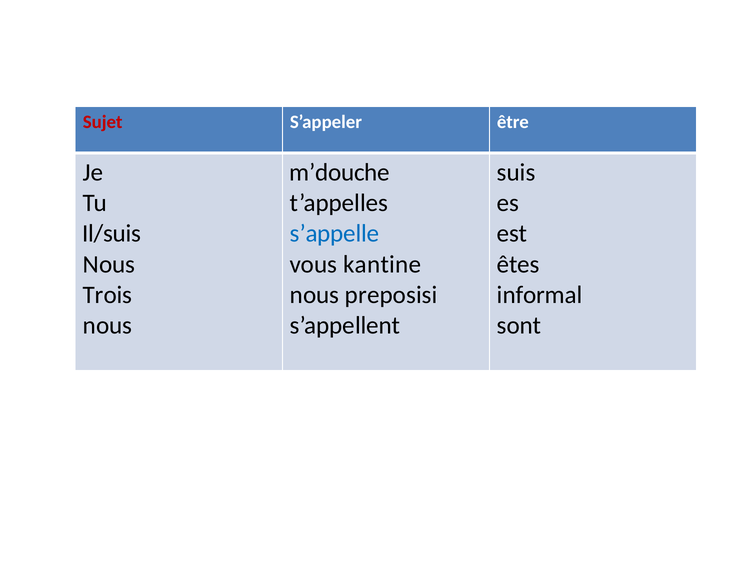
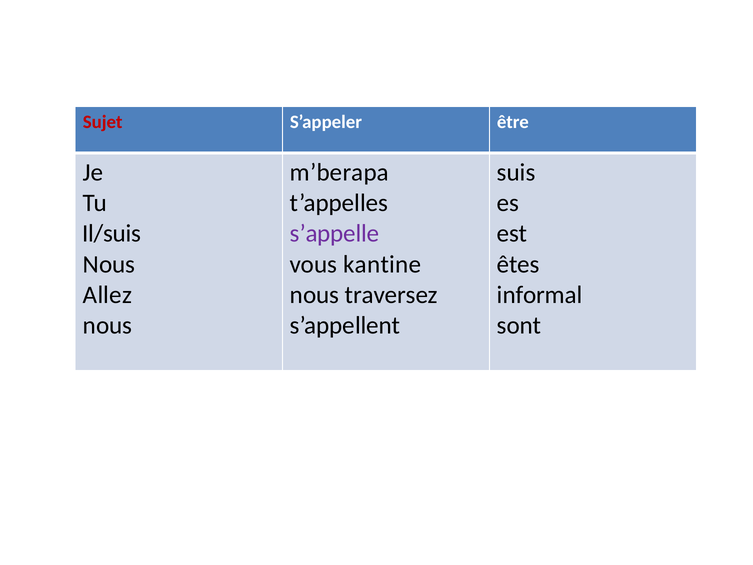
m’douche: m’douche -> m’berapa
s’appelle colour: blue -> purple
Trois: Trois -> Allez
preposisi: preposisi -> traversez
